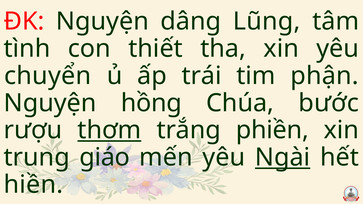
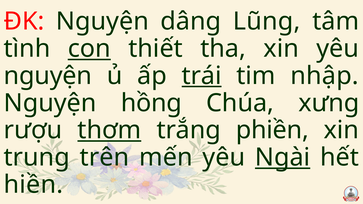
con underline: none -> present
chuyển at (48, 76): chuyển -> nguyện
trái underline: none -> present
phận: phận -> nhập
bước: bước -> xưng
giáo: giáo -> trên
